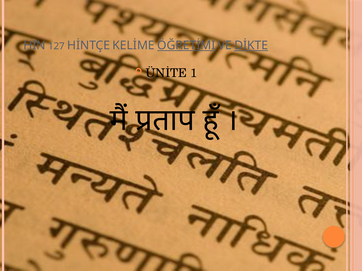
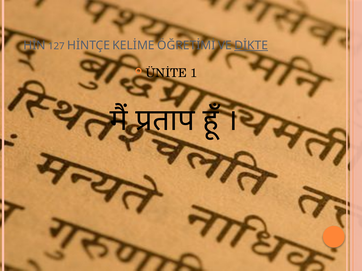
ÖĞRETİMİ underline: present -> none
